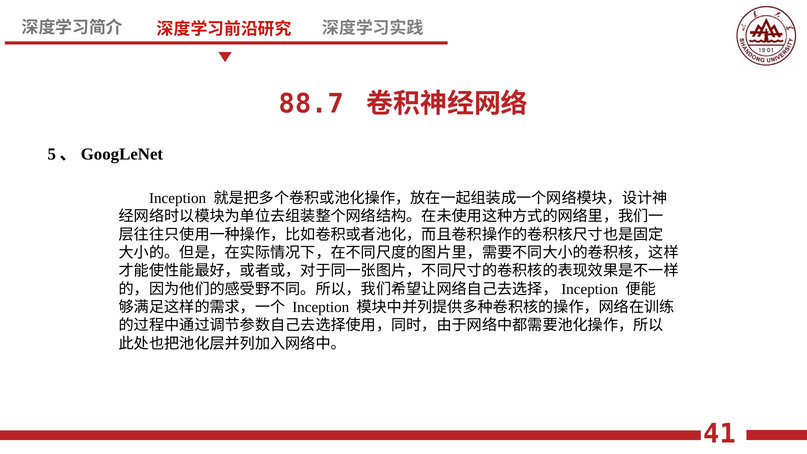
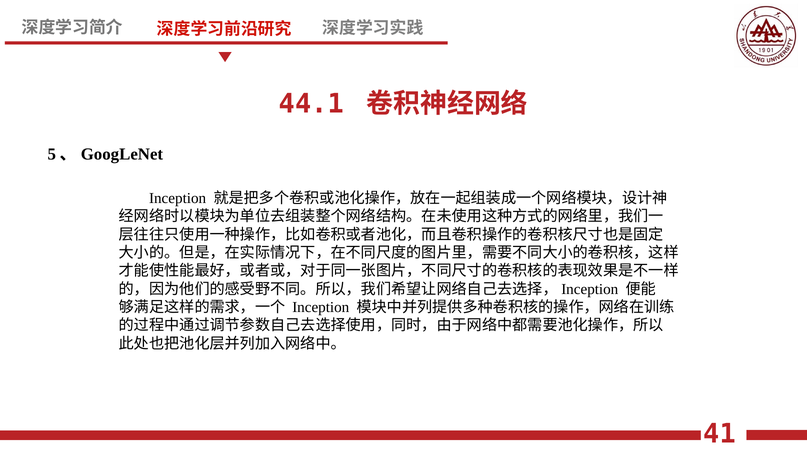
88.7: 88.7 -> 44.1
